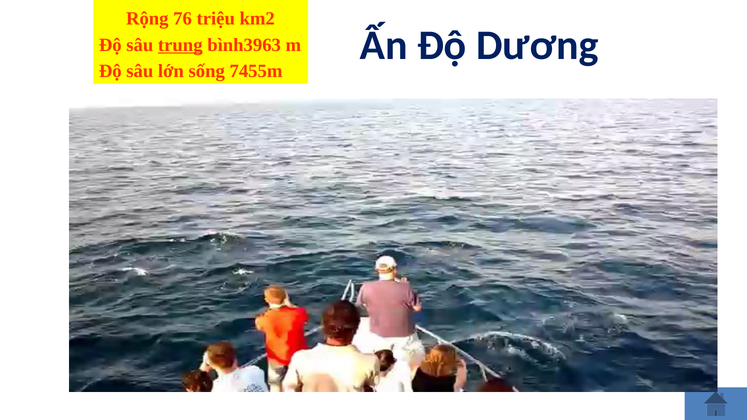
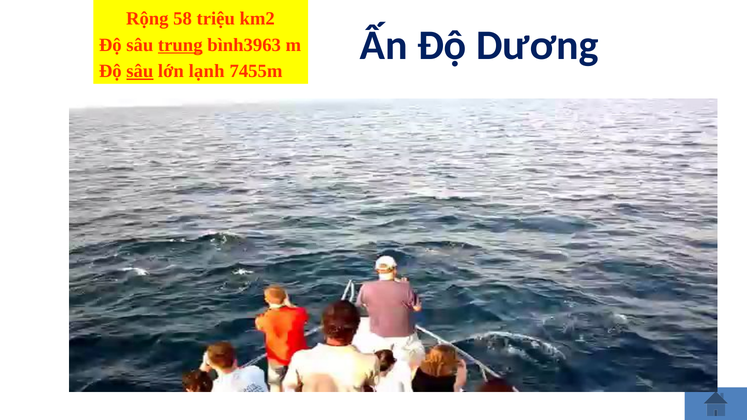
76: 76 -> 58
sâu at (140, 71) underline: none -> present
sống: sống -> lạnh
